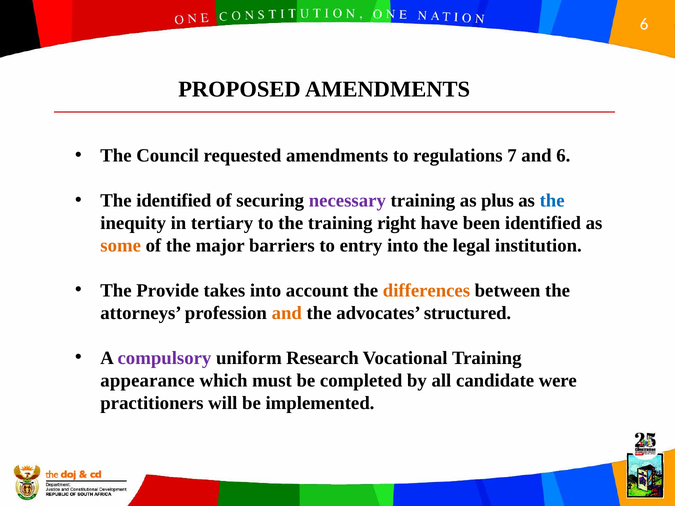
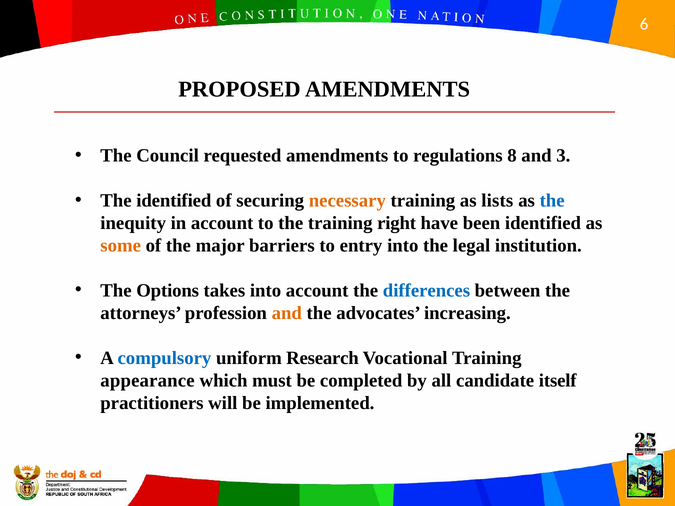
7: 7 -> 8
and 6: 6 -> 3
necessary colour: purple -> orange
plus: plus -> lists
in tertiary: tertiary -> account
Provide: Provide -> Options
differences colour: orange -> blue
structured: structured -> increasing
compulsory colour: purple -> blue
were: were -> itself
